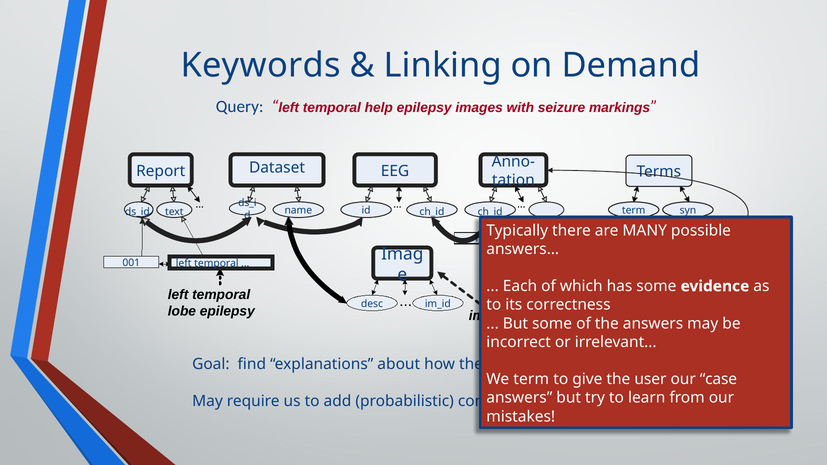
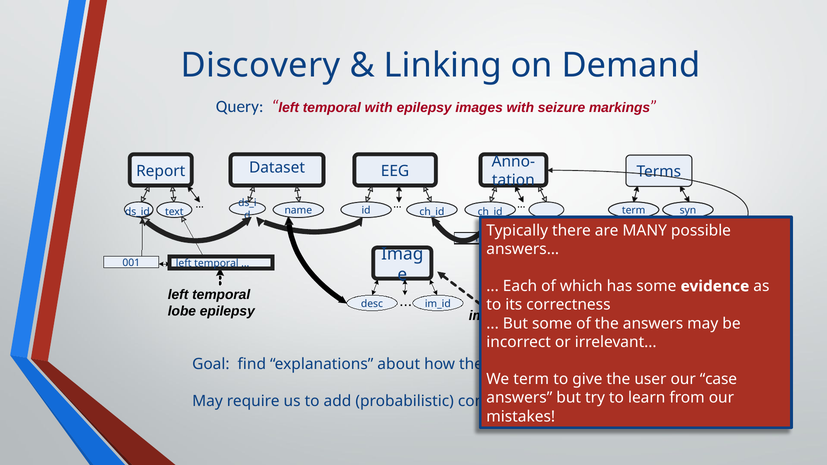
Keywords: Keywords -> Discovery
temporal help: help -> with
